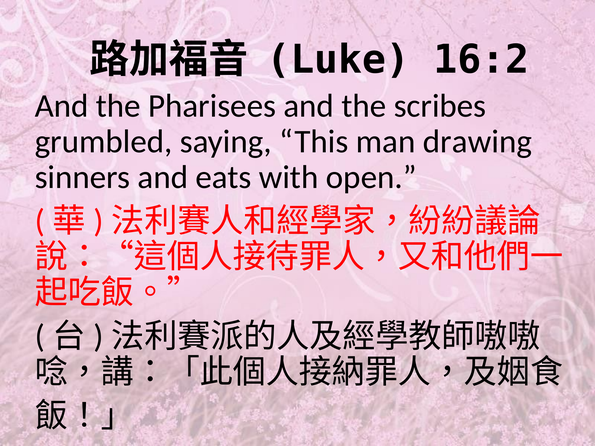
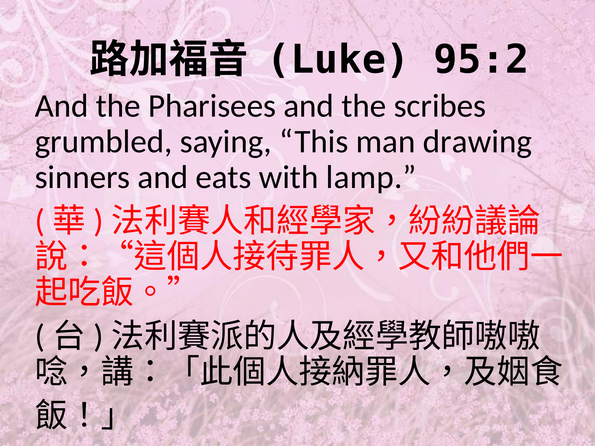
16:2: 16:2 -> 95:2
open: open -> lamp
